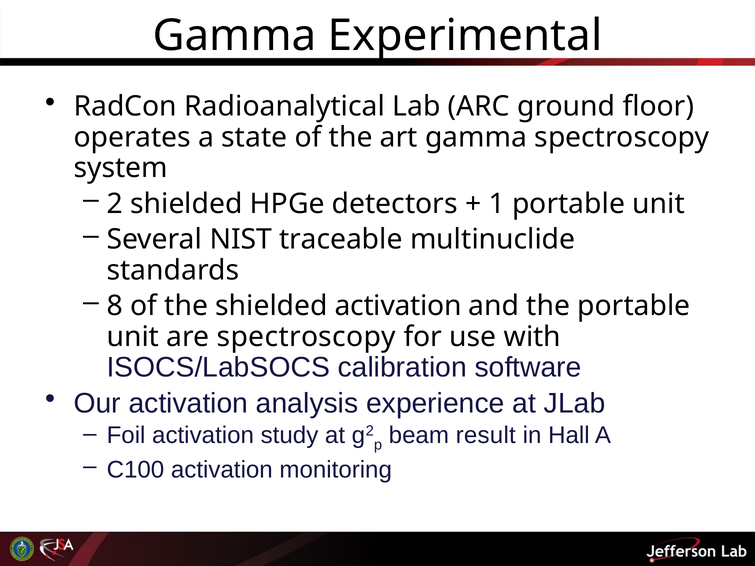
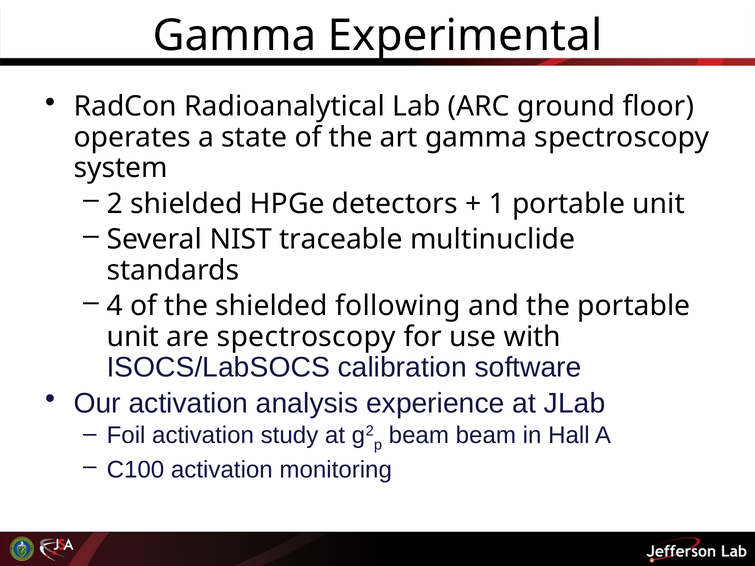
8: 8 -> 4
shielded activation: activation -> following
beam result: result -> beam
